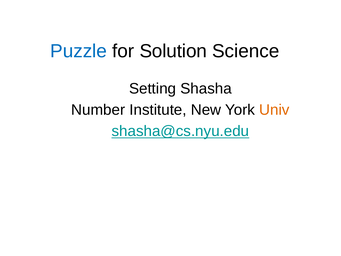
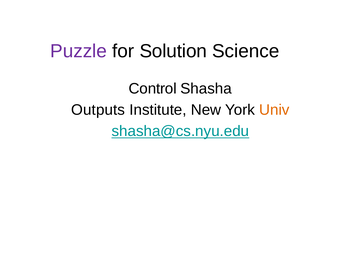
Puzzle colour: blue -> purple
Setting: Setting -> Control
Number: Number -> Outputs
